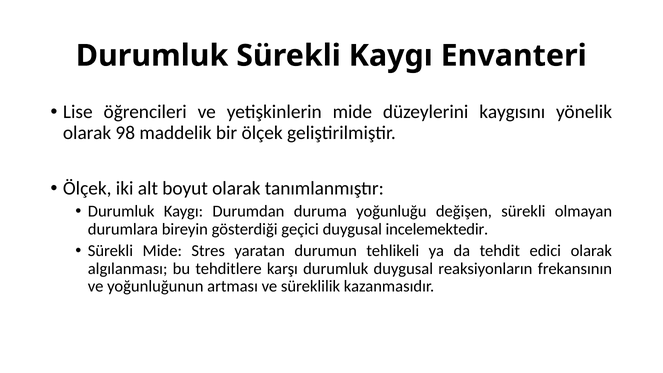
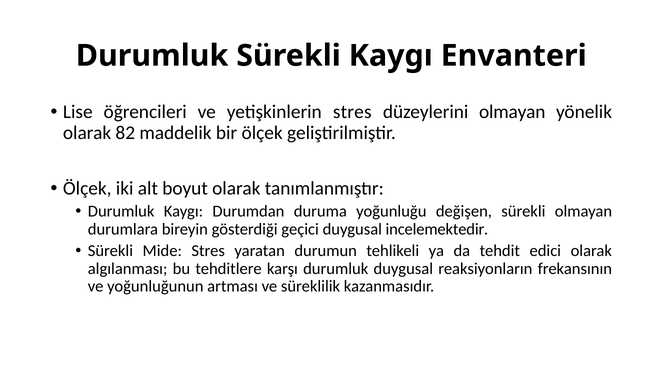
yetişkinlerin mide: mide -> stres
düzeylerini kaygısını: kaygısını -> olmayan
98: 98 -> 82
